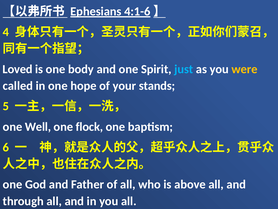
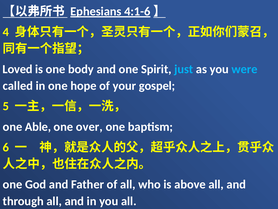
were colour: yellow -> light blue
stands: stands -> gospel
Well: Well -> Able
flock: flock -> over
